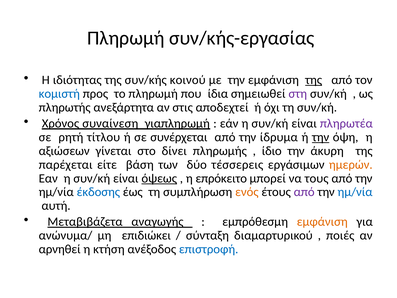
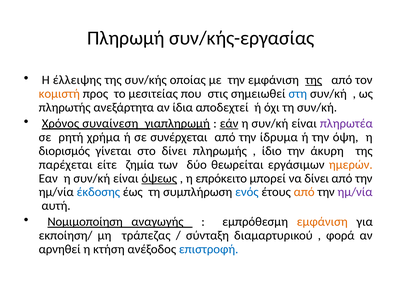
ιδιότητας: ιδιότητας -> έλλειψης
κοινού: κοινού -> οποίας
κομιστή colour: blue -> orange
το πληρωμή: πληρωμή -> μεσιτείας
ίδια: ίδια -> στις
στη colour: purple -> blue
στις: στις -> ίδια
εάν underline: none -> present
τίτλου: τίτλου -> χρήμα
την at (321, 137) underline: present -> none
αξιώσεων: αξιώσεων -> διορισμός
βάση: βάση -> ζημία
τέσσερεις: τέσσερεις -> θεωρείται
να τους: τους -> δίνει
ενός colour: orange -> blue
από at (304, 192) colour: purple -> orange
ημ/νία at (355, 192) colour: blue -> purple
Μεταβιβάζετα: Μεταβιβάζετα -> Νομιμοποίηση
ανώνυμα/: ανώνυμα/ -> εκποίηση/
επιδιώκει: επιδιώκει -> τράπεζας
ποιές: ποιές -> φορά
